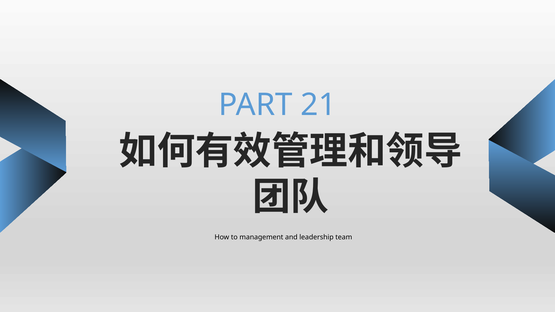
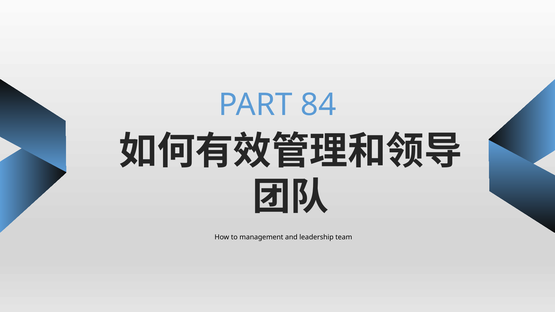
21: 21 -> 84
